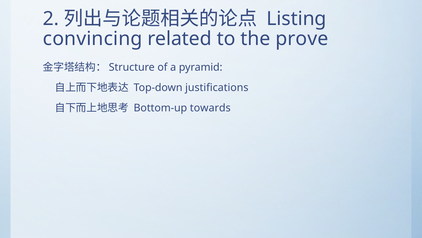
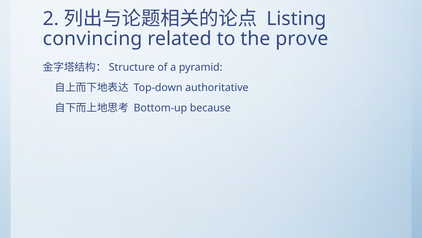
justifications: justifications -> authoritative
towards: towards -> because
